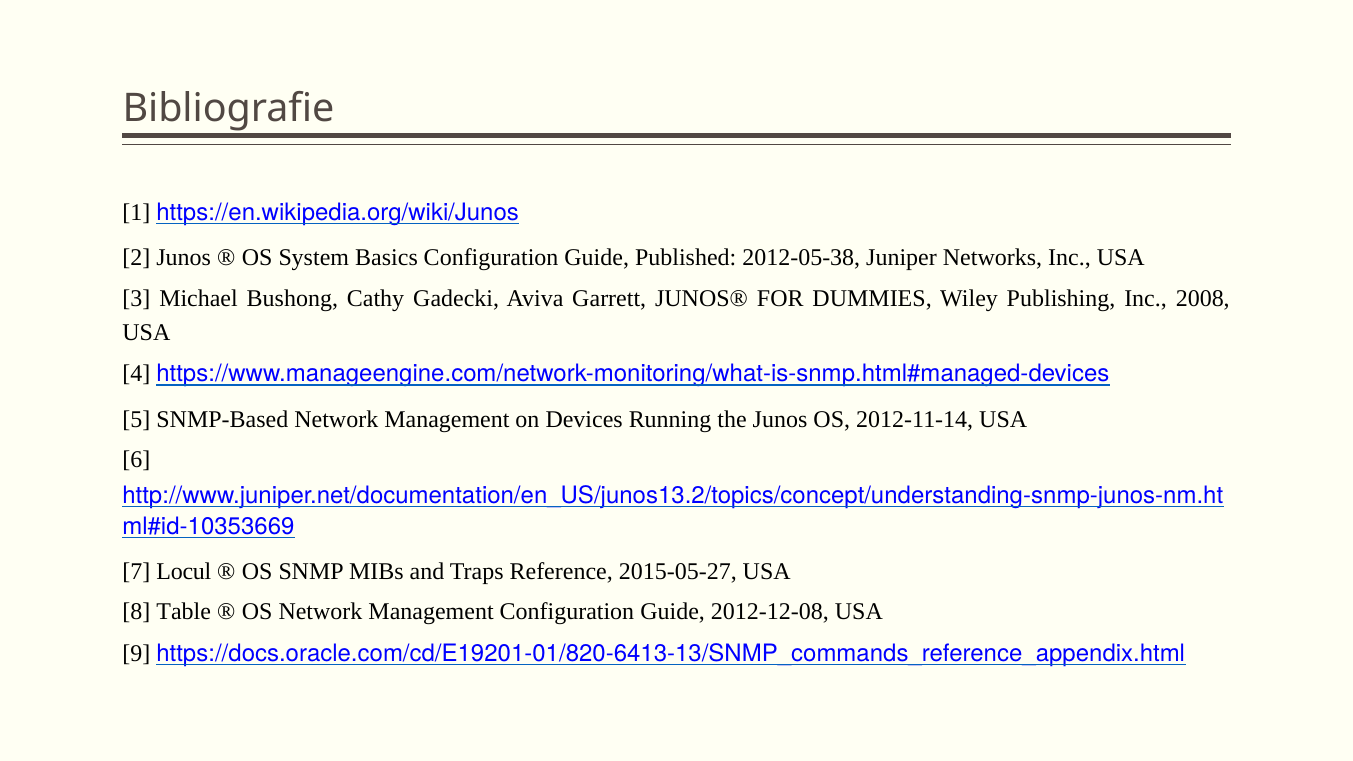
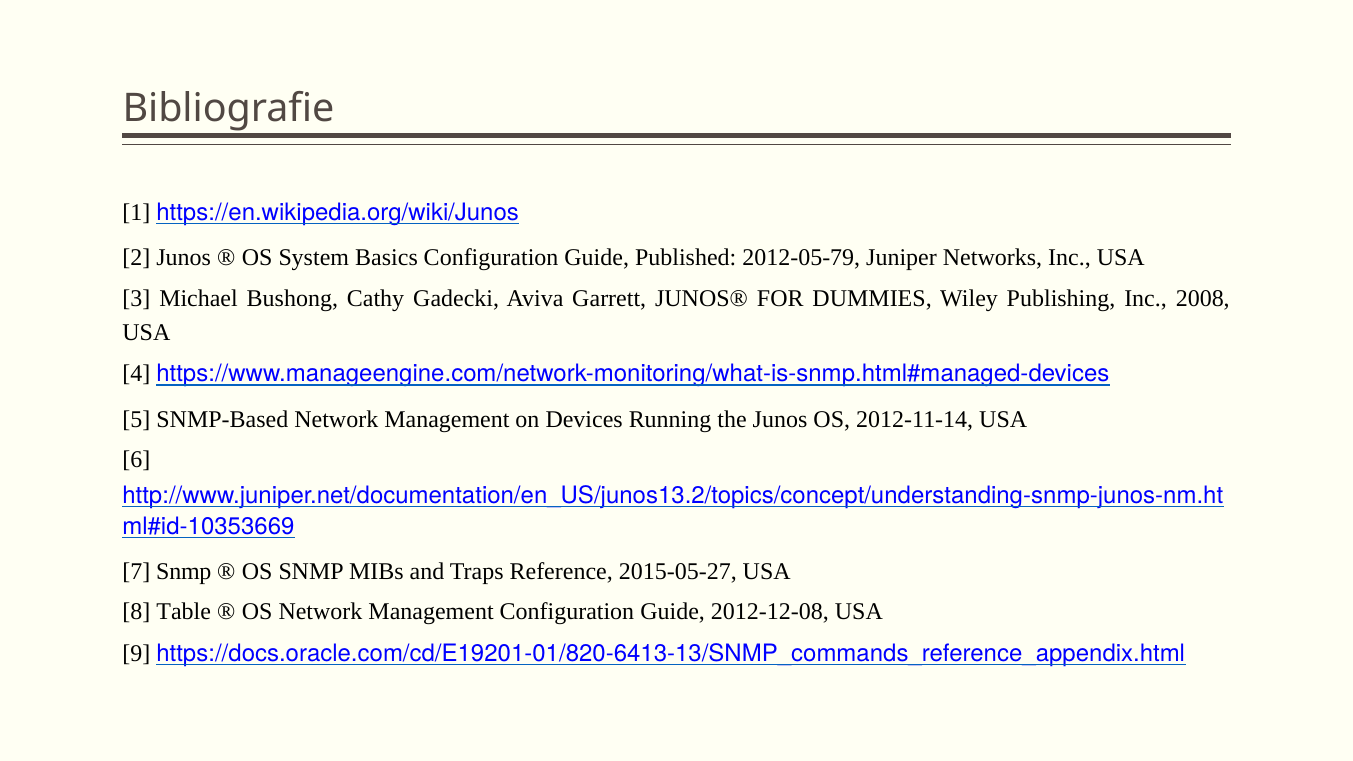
2012-05-38: 2012-05-38 -> 2012-05-79
7 Locul: Locul -> Snmp
